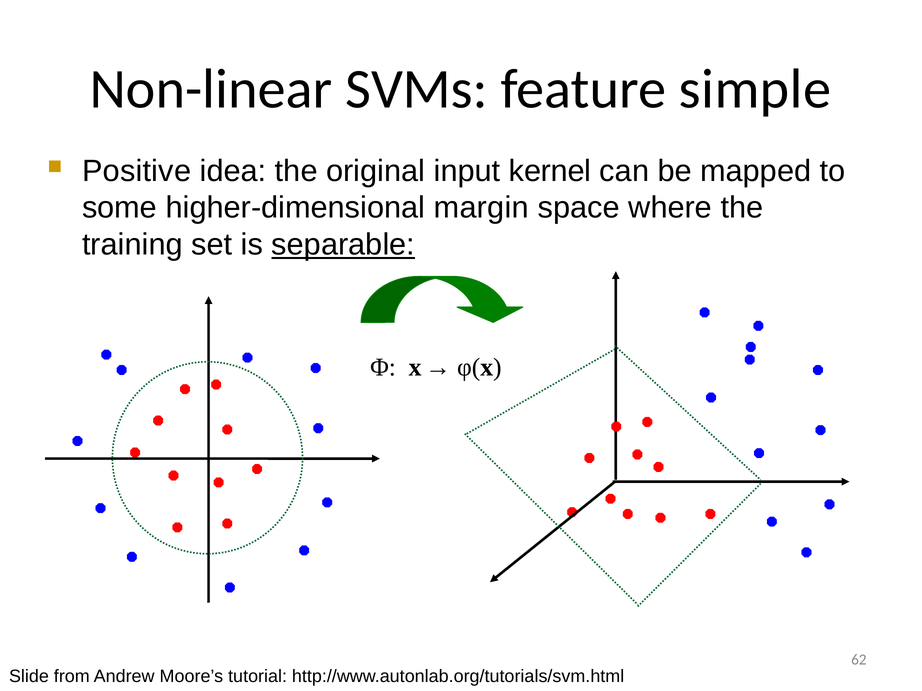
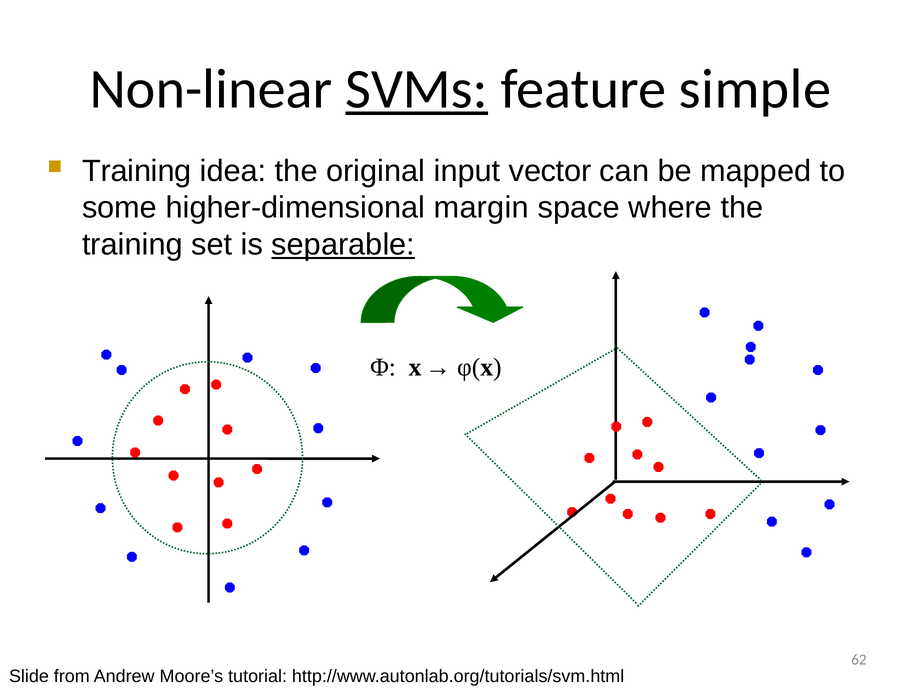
SVMs underline: none -> present
Positive at (137, 171): Positive -> Training
kernel: kernel -> vector
